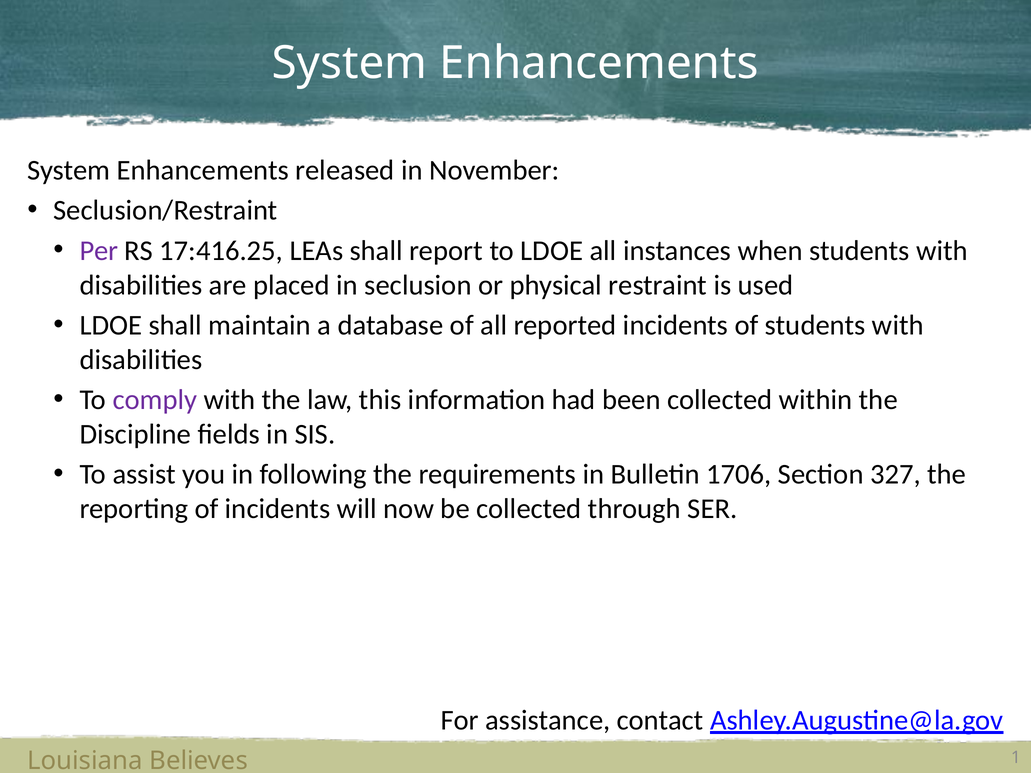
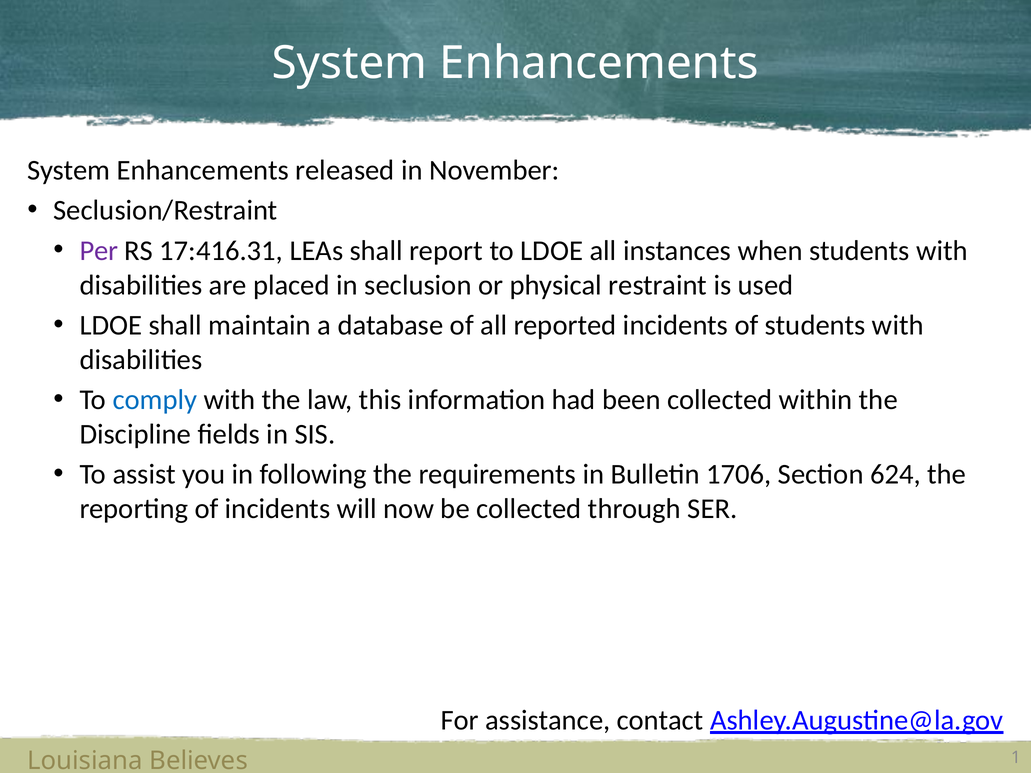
17:416.25: 17:416.25 -> 17:416.31
comply colour: purple -> blue
327: 327 -> 624
